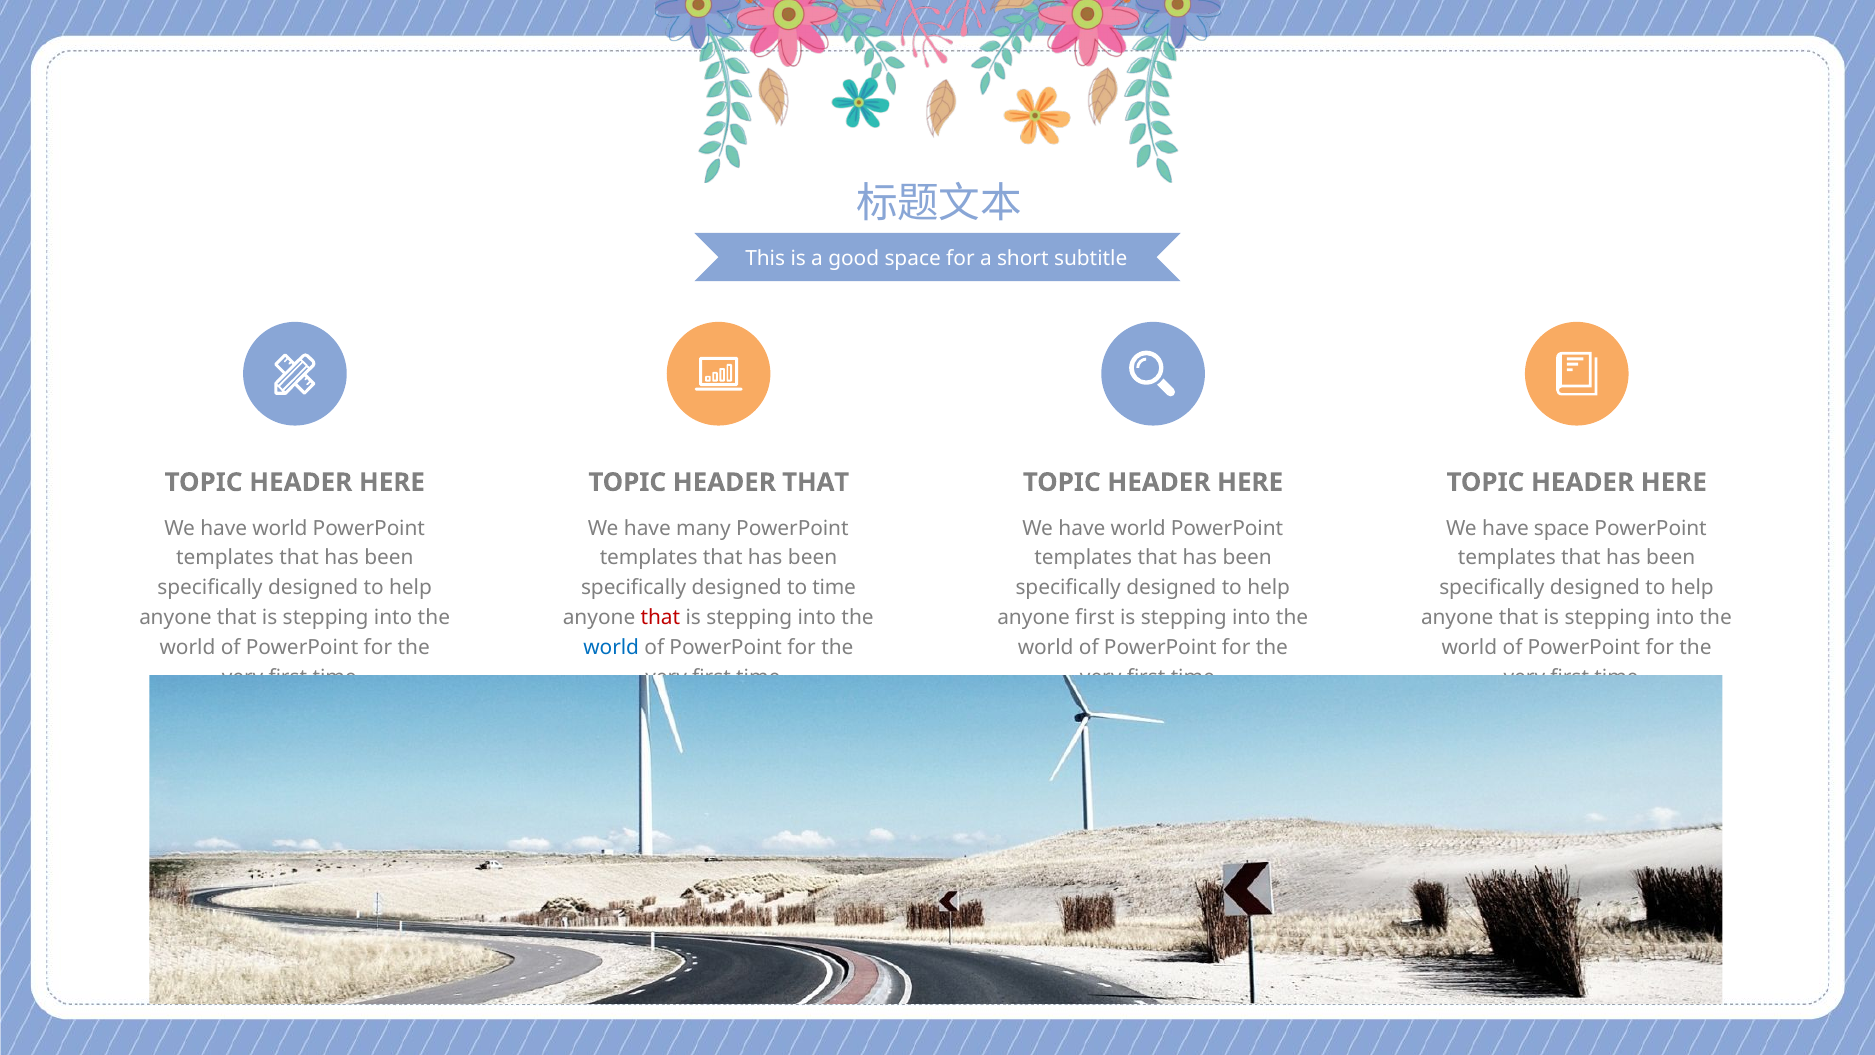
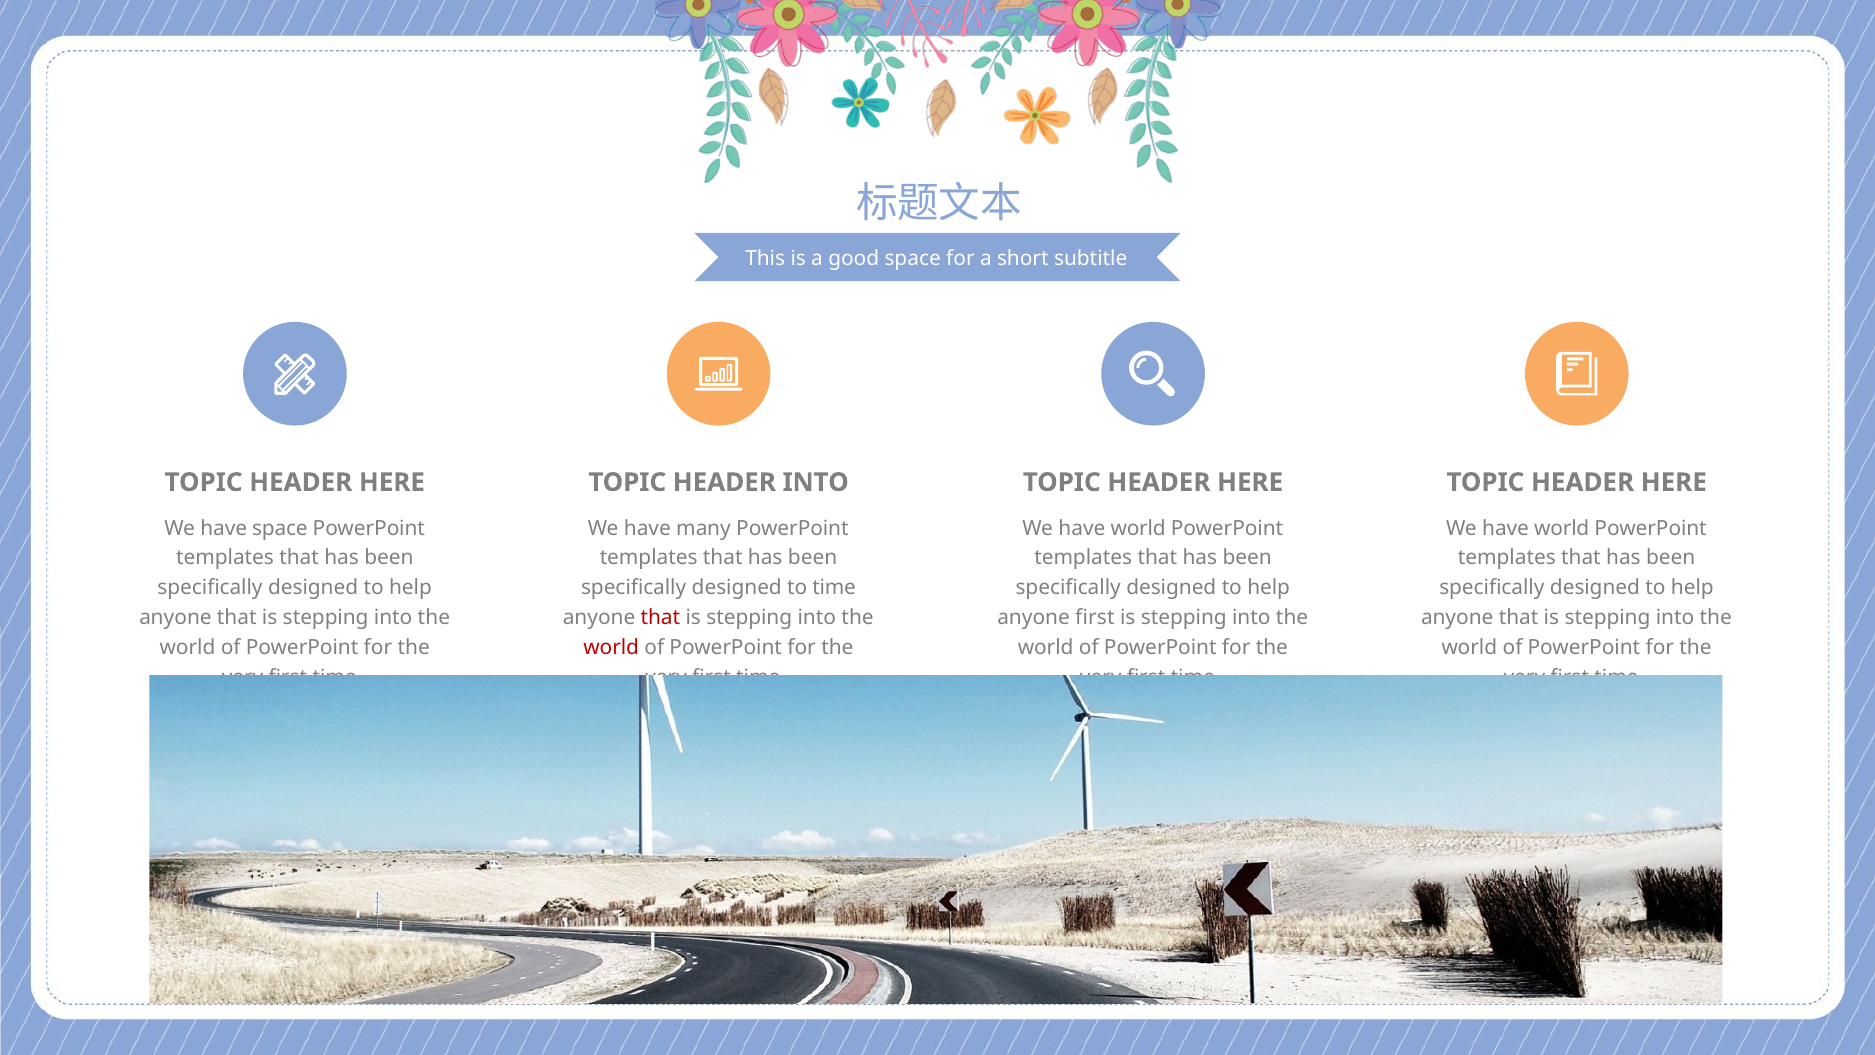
HEADER THAT: THAT -> INTO
world at (280, 528): world -> space
space at (1562, 528): space -> world
world at (611, 648) colour: blue -> red
